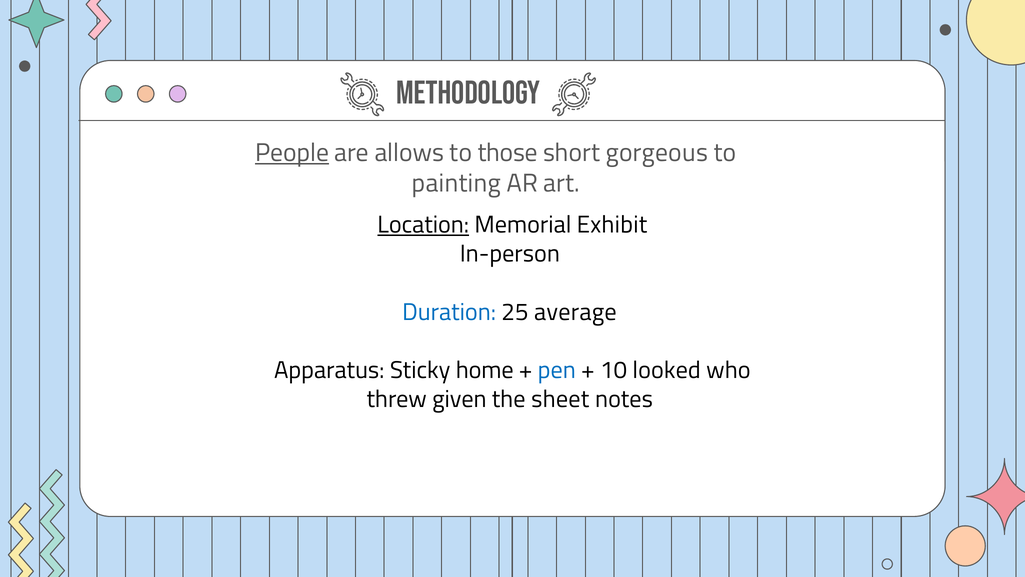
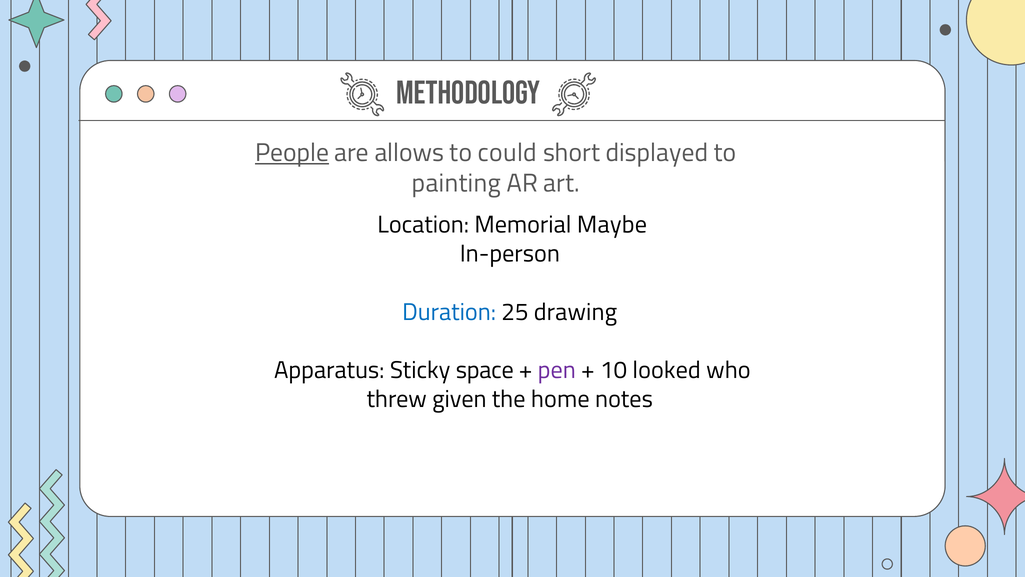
those: those -> could
gorgeous: gorgeous -> displayed
Location underline: present -> none
Exhibit: Exhibit -> Maybe
average: average -> drawing
home: home -> space
pen colour: blue -> purple
sheet: sheet -> home
